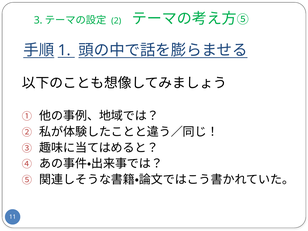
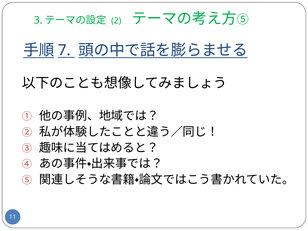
1: 1 -> 7
